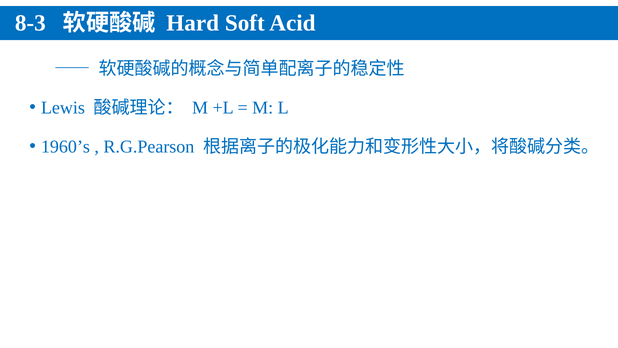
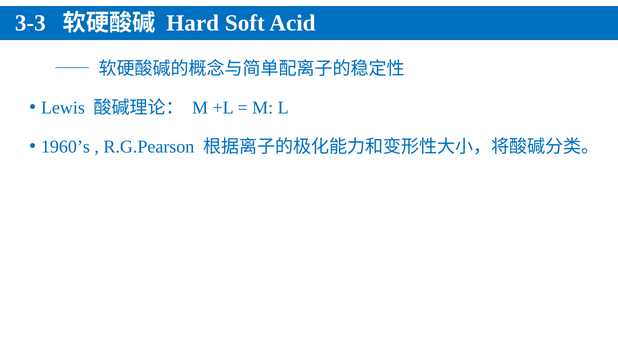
8-3: 8-3 -> 3-3
